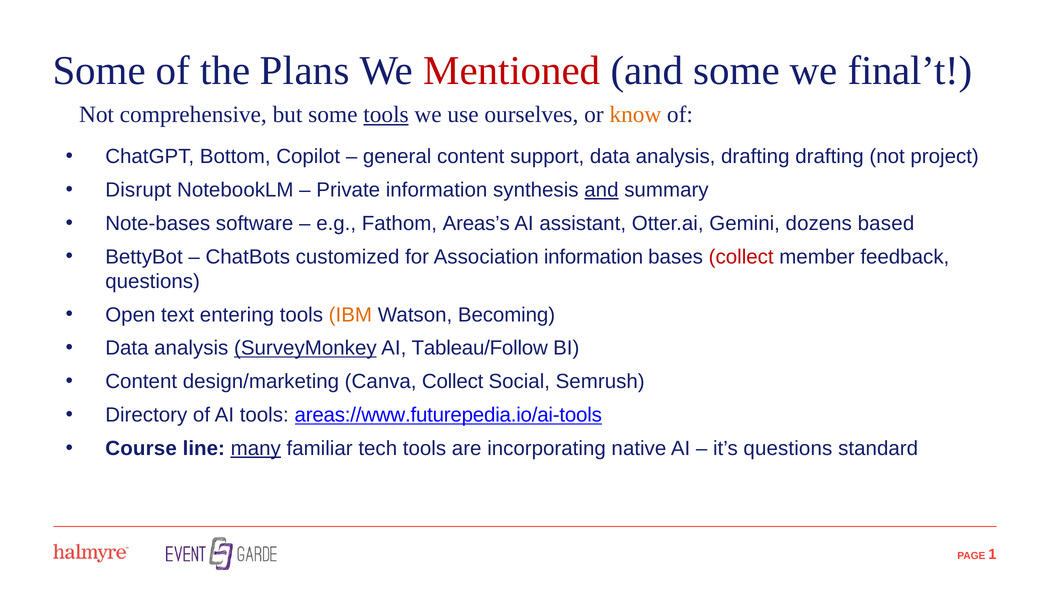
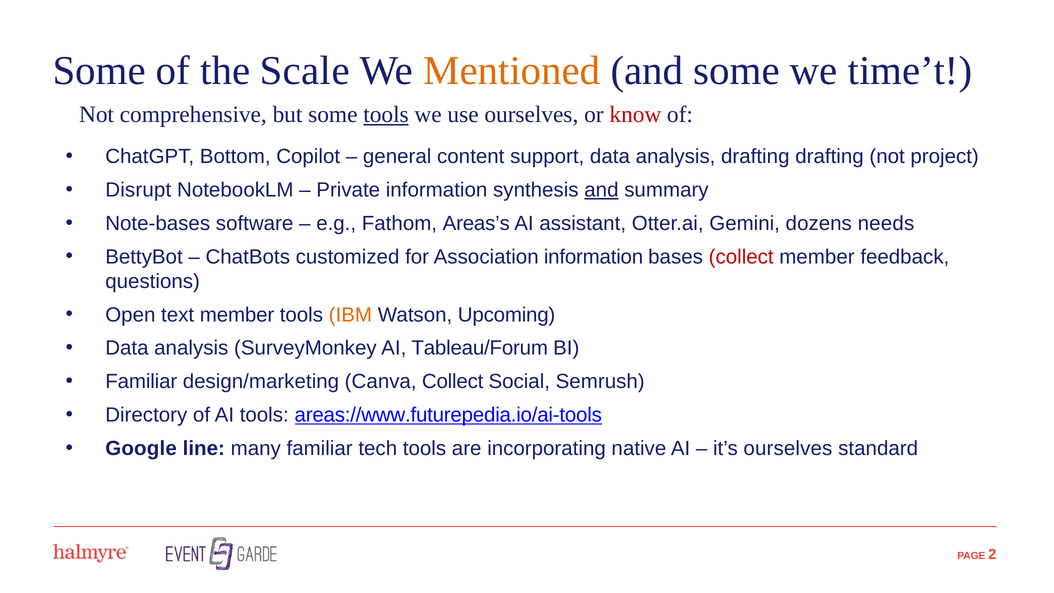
Plans: Plans -> Scale
Mentioned colour: red -> orange
final’t: final’t -> time’t
know colour: orange -> red
based: based -> needs
text entering: entering -> member
Becoming: Becoming -> Upcoming
SurveyMonkey underline: present -> none
Tableau/Follow: Tableau/Follow -> Tableau/Forum
Content at (141, 382): Content -> Familiar
Course: Course -> Google
many underline: present -> none
it’s questions: questions -> ourselves
1: 1 -> 2
